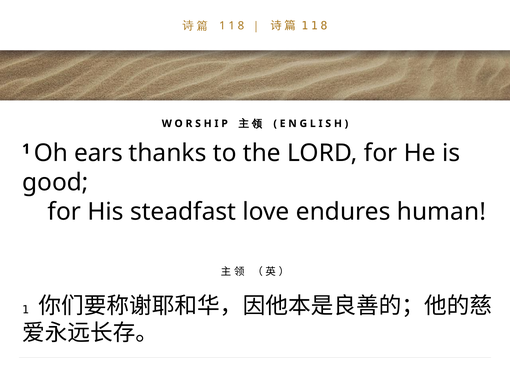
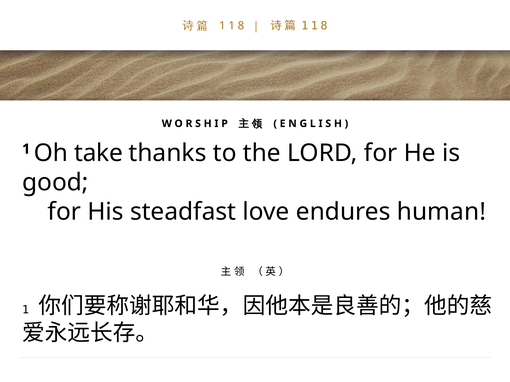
ears: ears -> take
